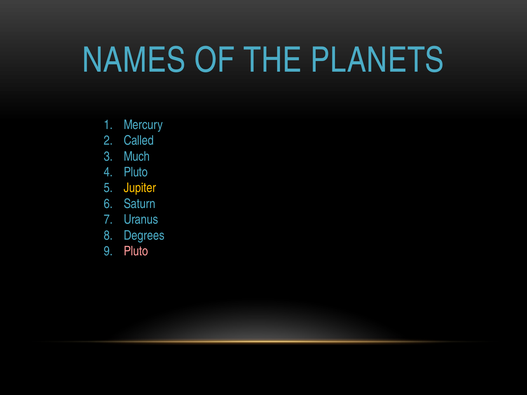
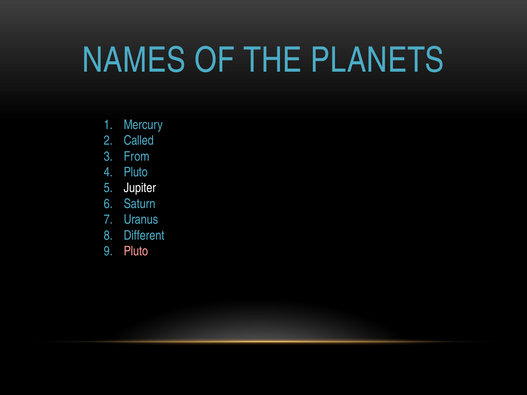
Much: Much -> From
Jupiter colour: yellow -> white
Degrees: Degrees -> Different
